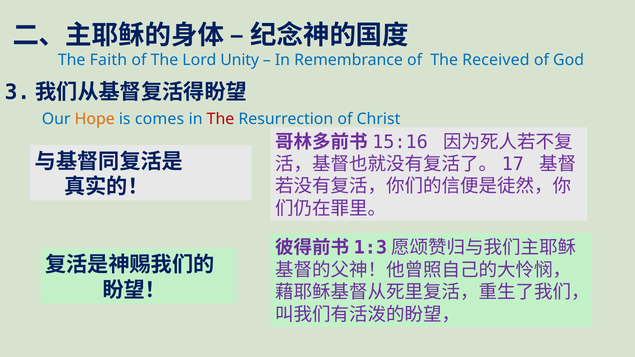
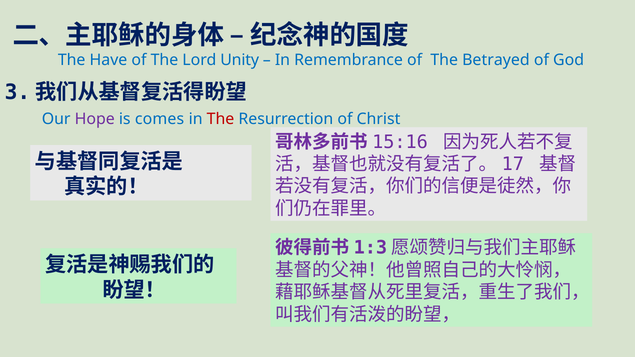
Faith: Faith -> Have
Received: Received -> Betrayed
Hope colour: orange -> purple
